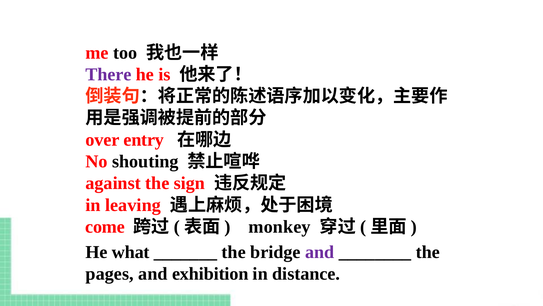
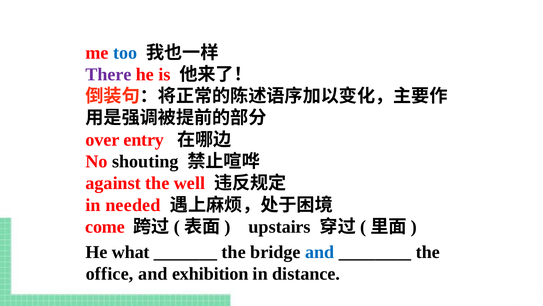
too colour: black -> blue
sign: sign -> well
leaving: leaving -> needed
monkey: monkey -> upstairs
and at (320, 252) colour: purple -> blue
pages: pages -> office
